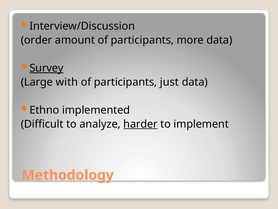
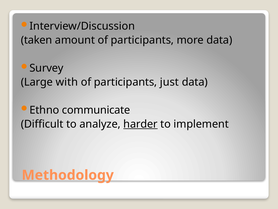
order: order -> taken
Survey underline: present -> none
implemented: implemented -> communicate
